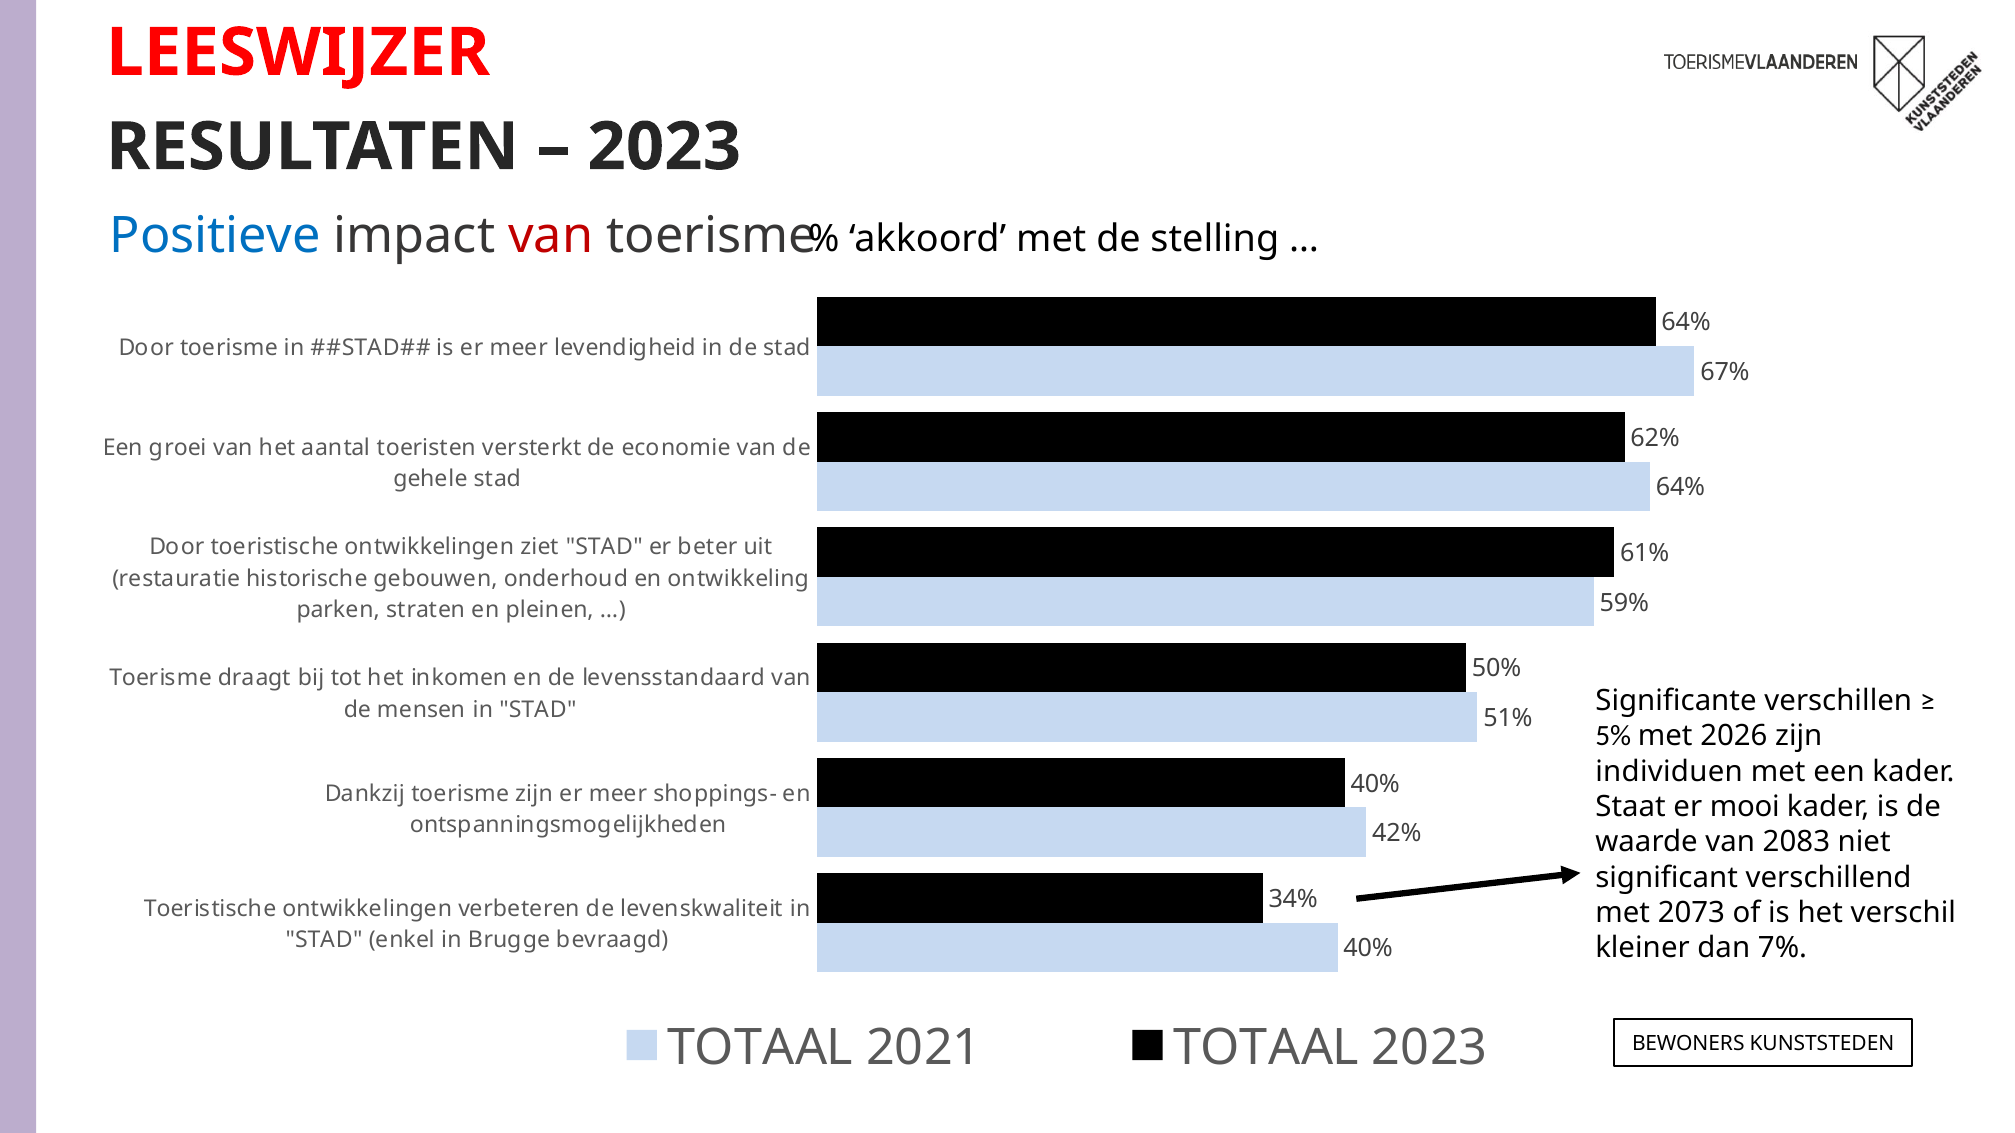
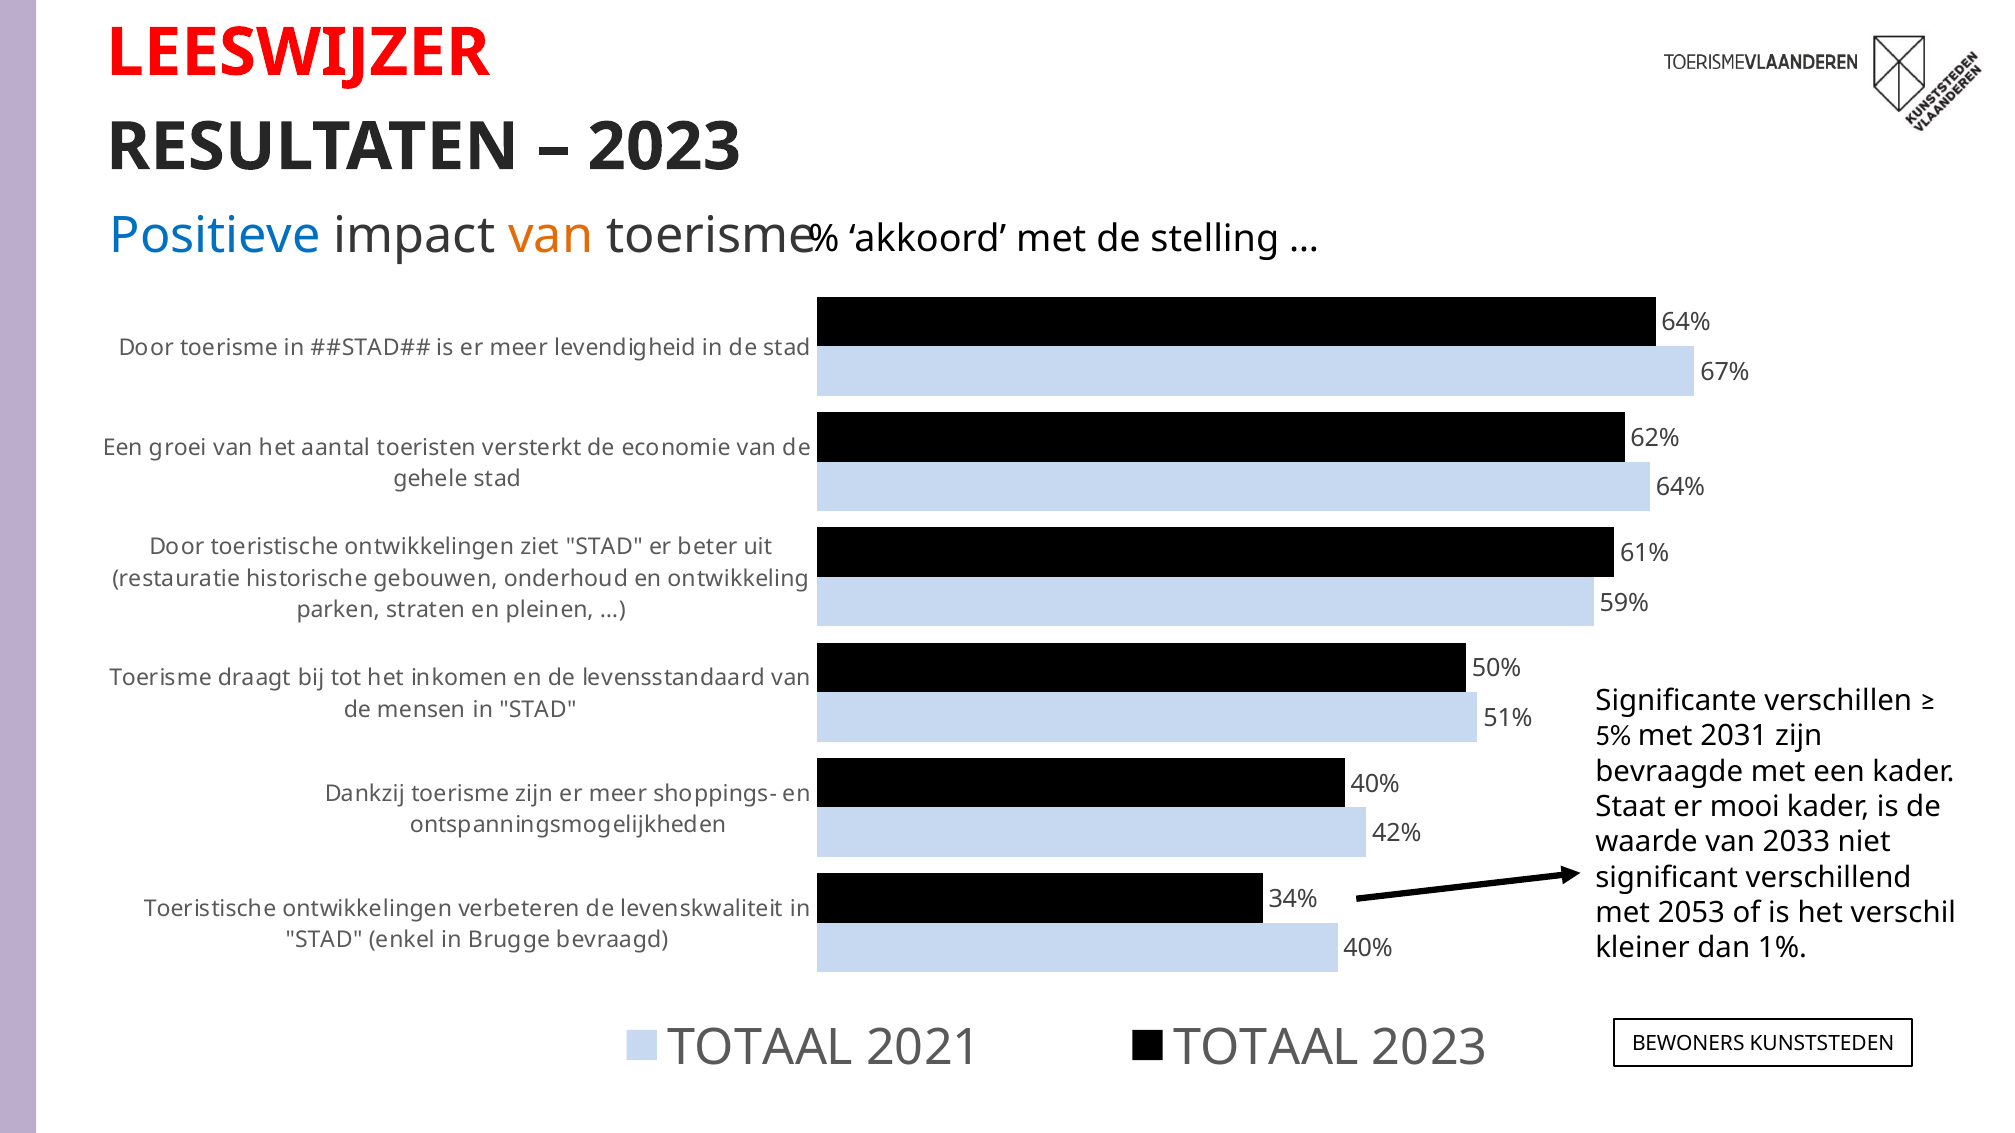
van at (551, 236) colour: red -> orange
2026: 2026 -> 2031
individuen: individuen -> bevraagde
2083: 2083 -> 2033
2073: 2073 -> 2053
7%: 7% -> 1%
